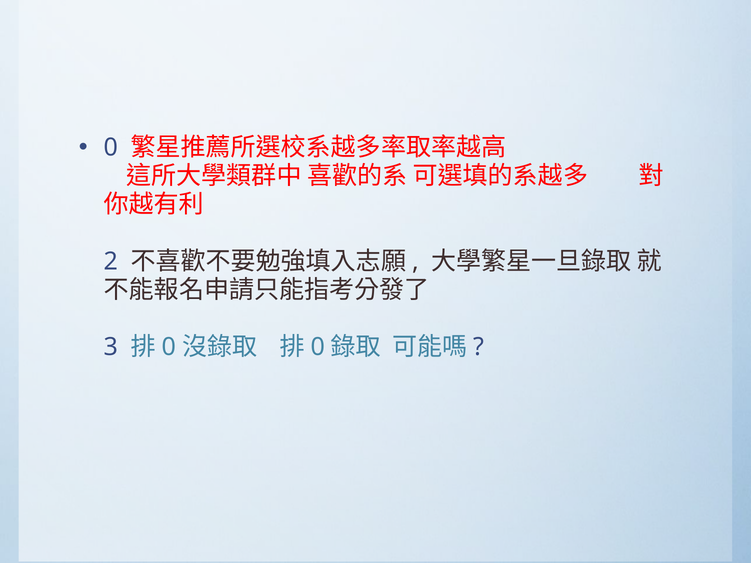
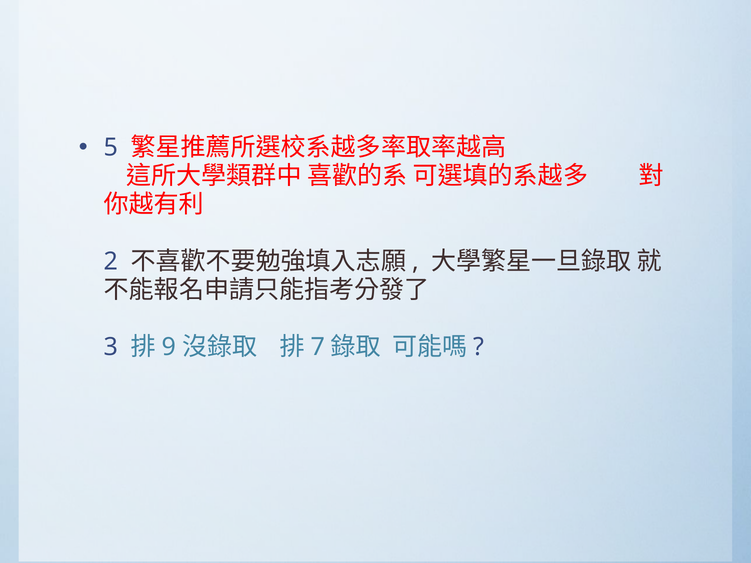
0 at (111, 147): 0 -> 5
0 at (169, 347): 0 -> 9
0 at (318, 347): 0 -> 7
